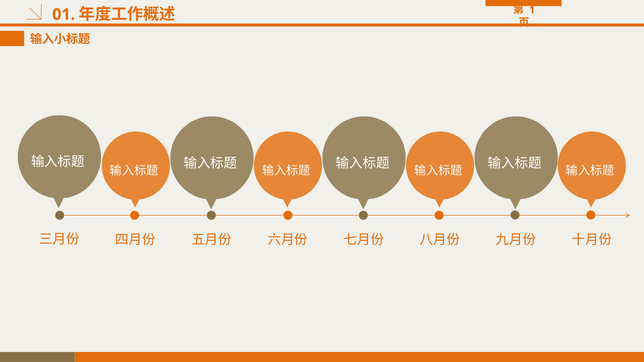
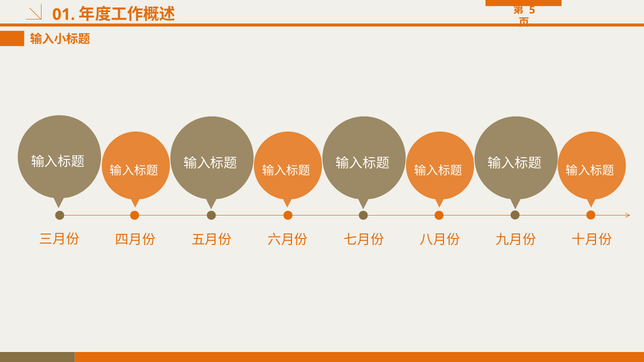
1: 1 -> 5
